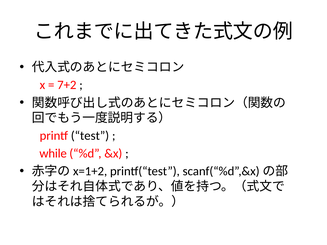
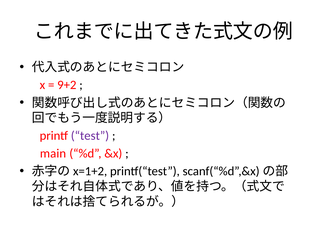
7+2: 7+2 -> 9+2
test colour: black -> purple
while: while -> main
